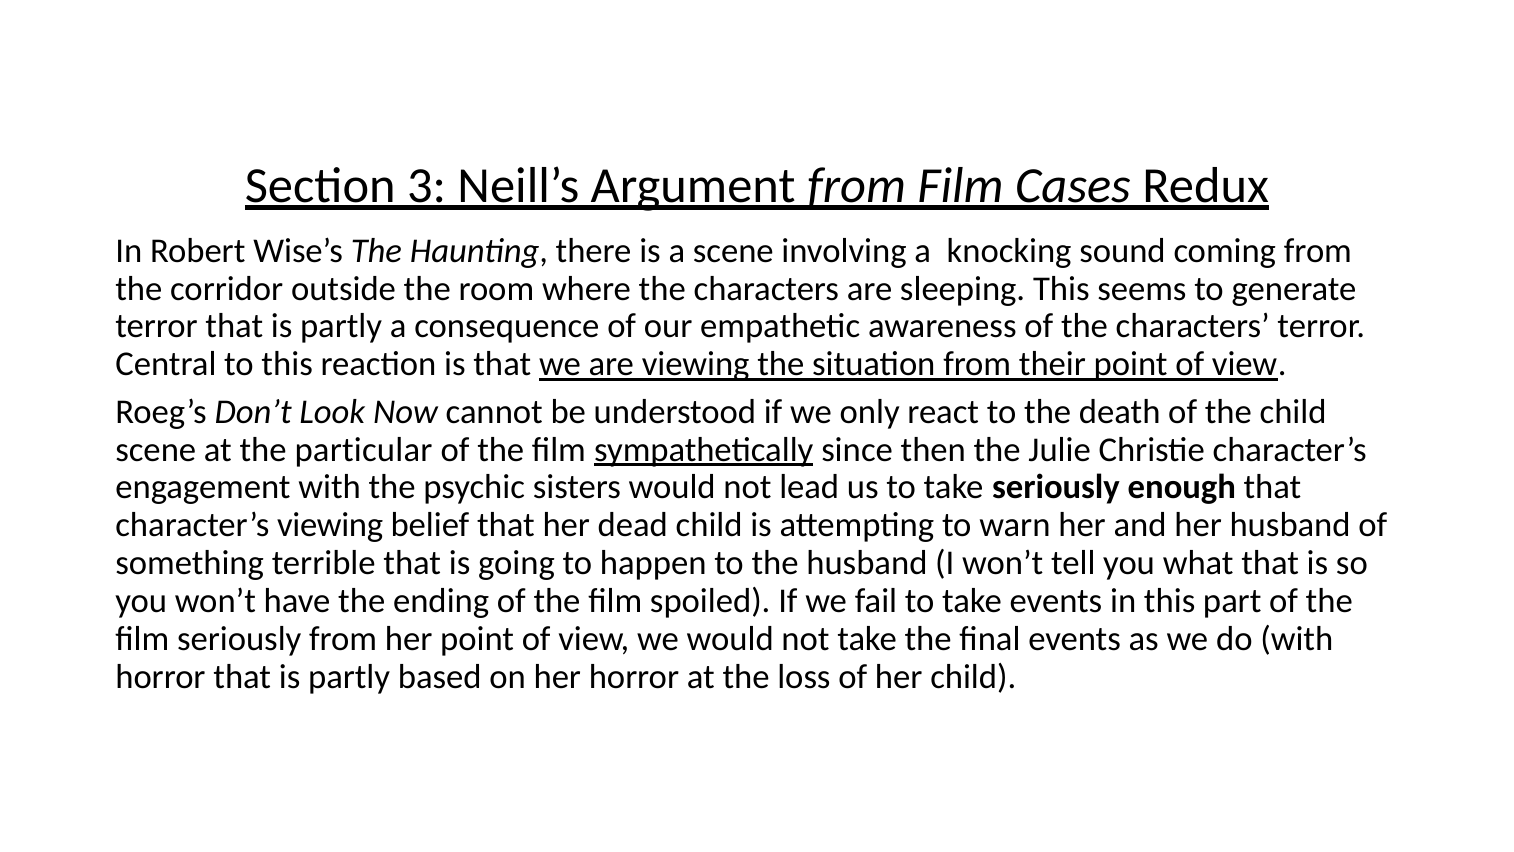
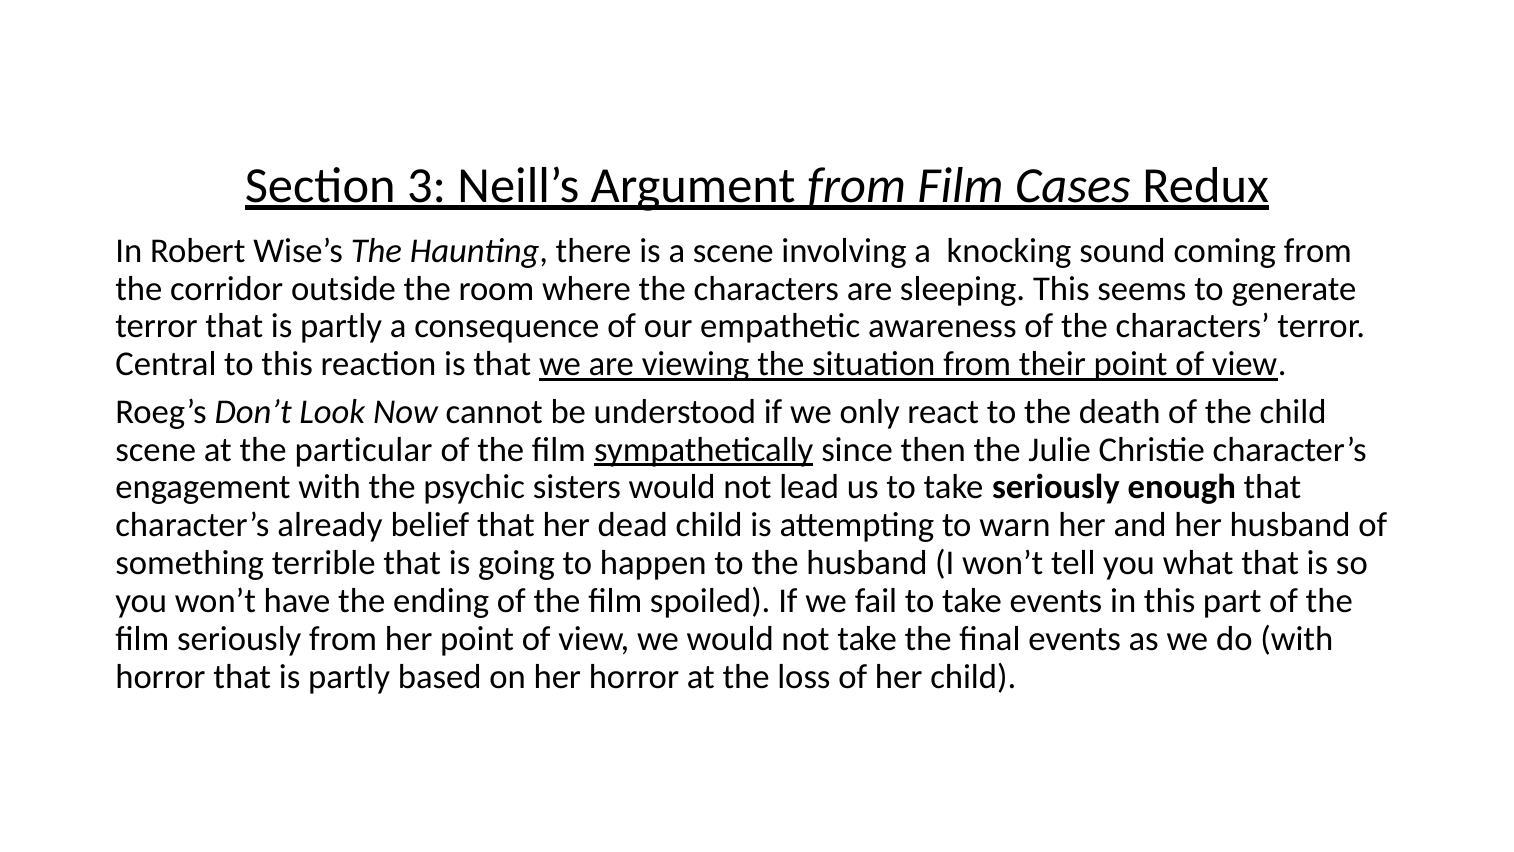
character’s viewing: viewing -> already
